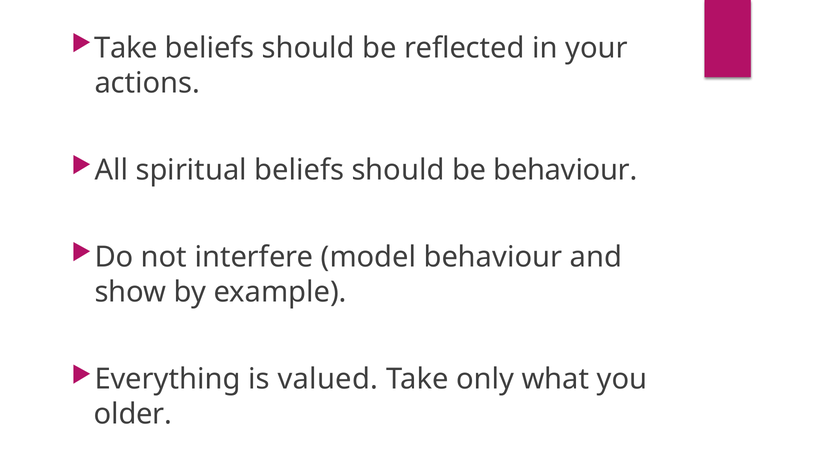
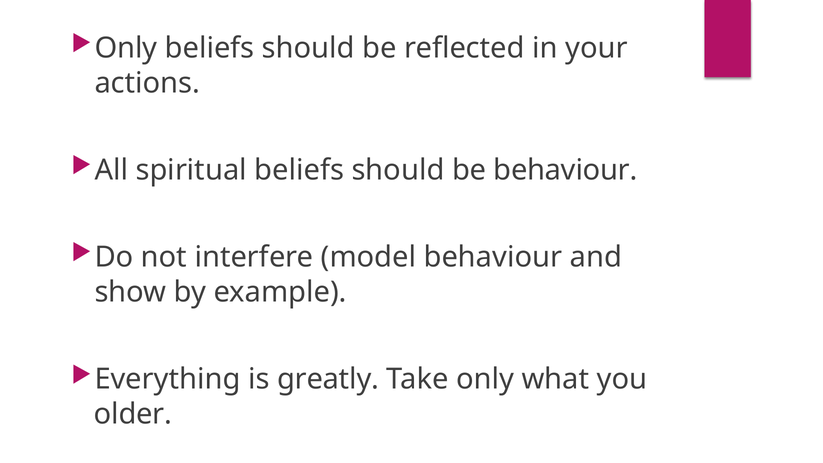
Take at (126, 48): Take -> Only
valued: valued -> greatly
